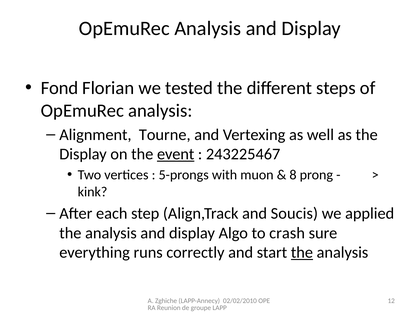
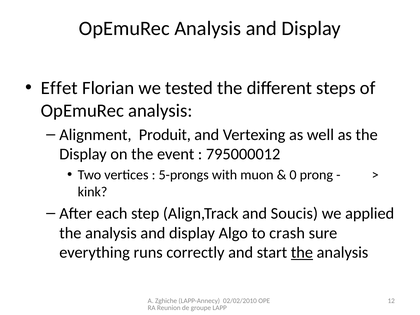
Fond: Fond -> Effet
Tourne: Tourne -> Produit
event underline: present -> none
243225467: 243225467 -> 795000012
8: 8 -> 0
